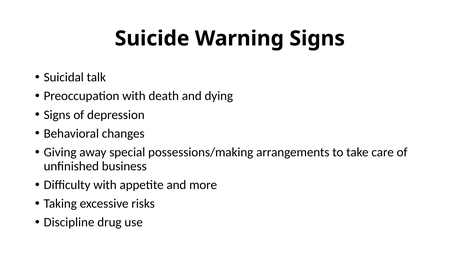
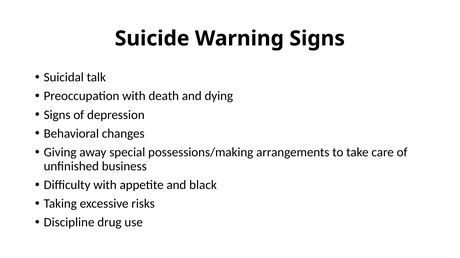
more: more -> black
